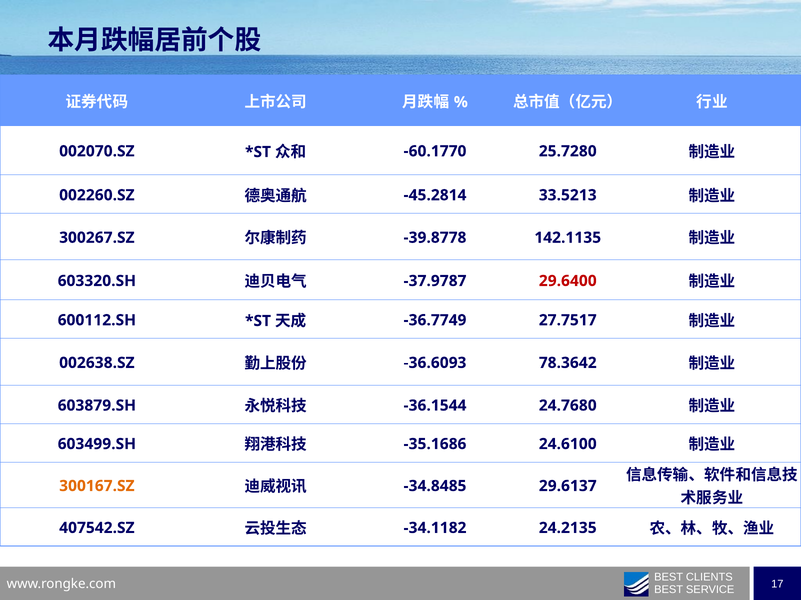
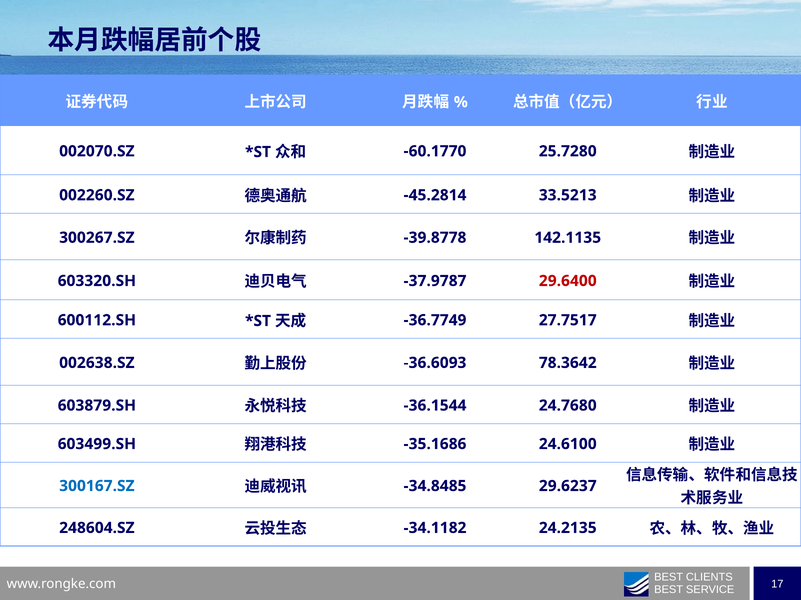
300167.SZ colour: orange -> blue
29.6137: 29.6137 -> 29.6237
407542.SZ: 407542.SZ -> 248604.SZ
